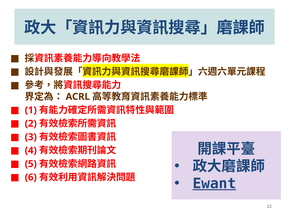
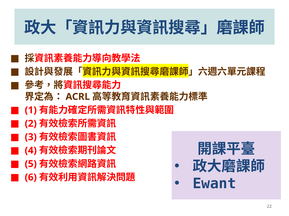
Ewant underline: present -> none
